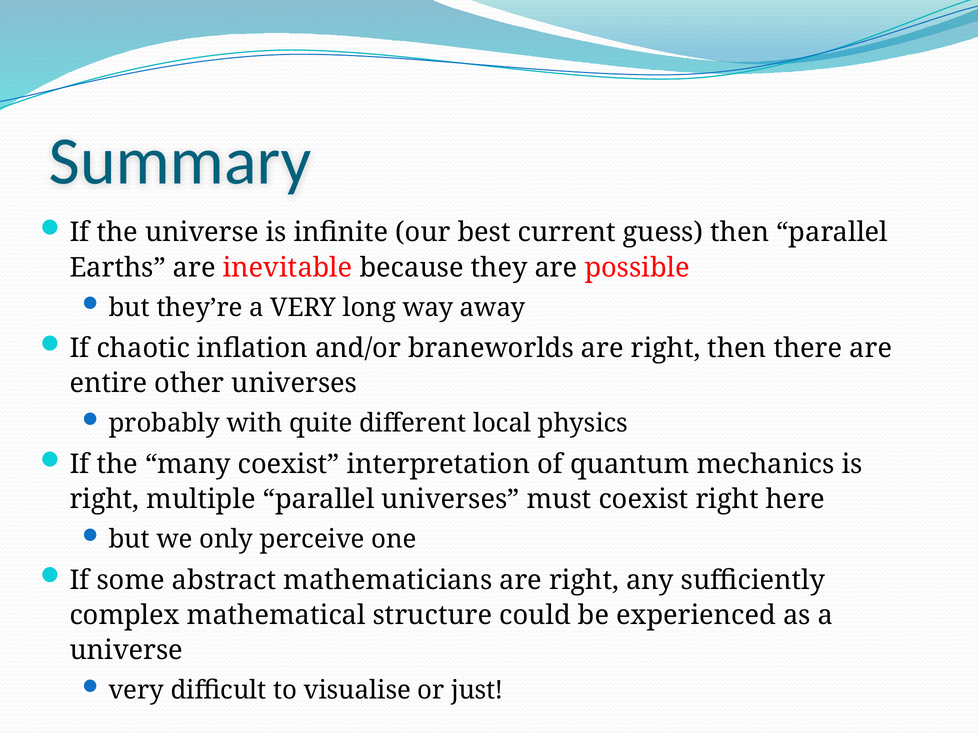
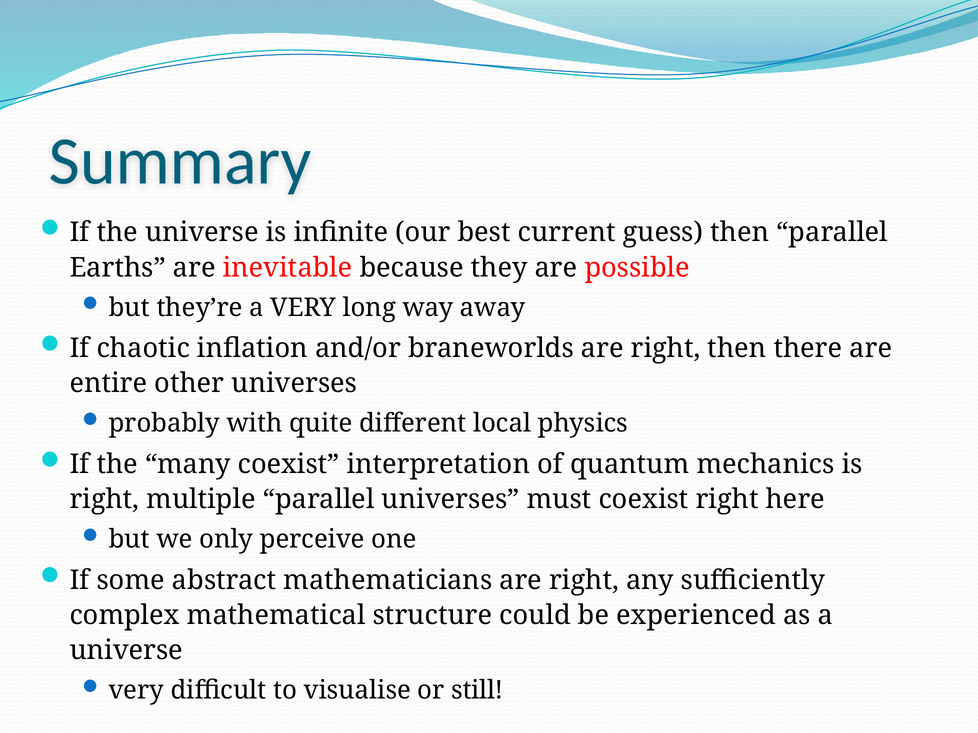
just: just -> still
